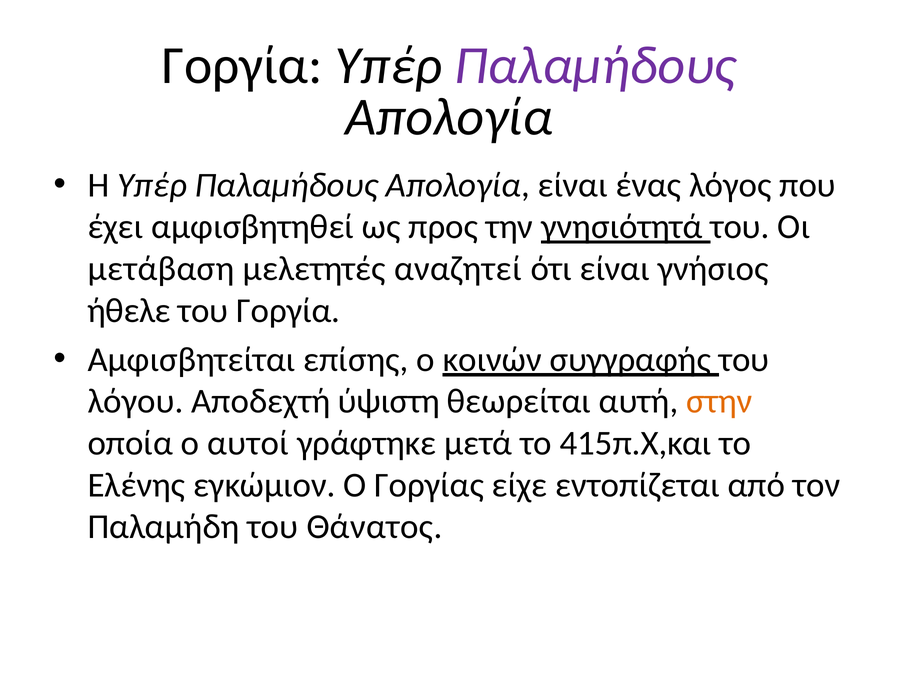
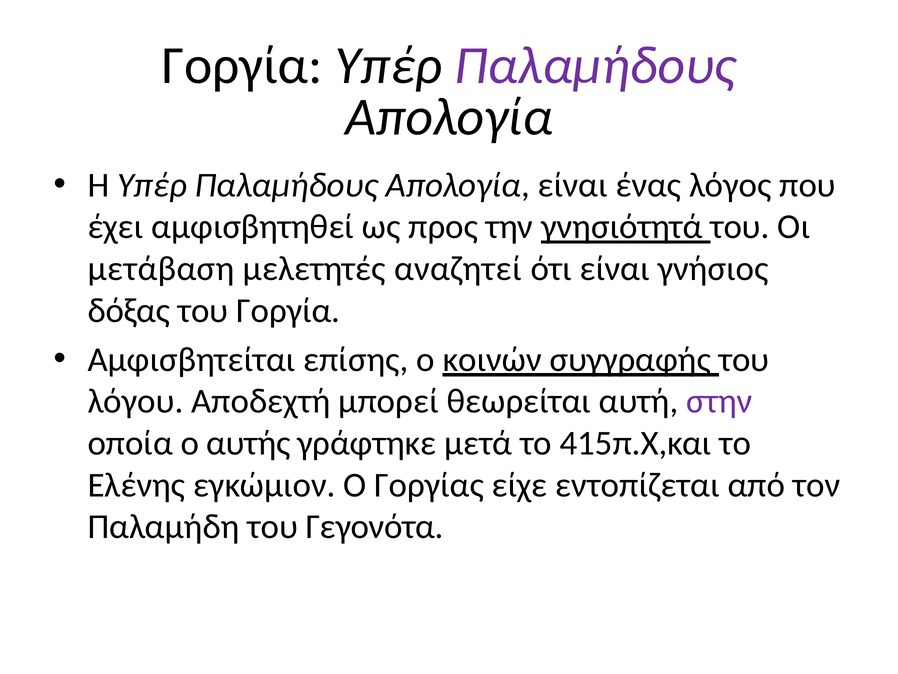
ήθελε: ήθελε -> δόξας
ύψιστη: ύψιστη -> μπορεί
στην colour: orange -> purple
αυτοί: αυτοί -> αυτής
Θάνατος: Θάνατος -> Γεγονότα
